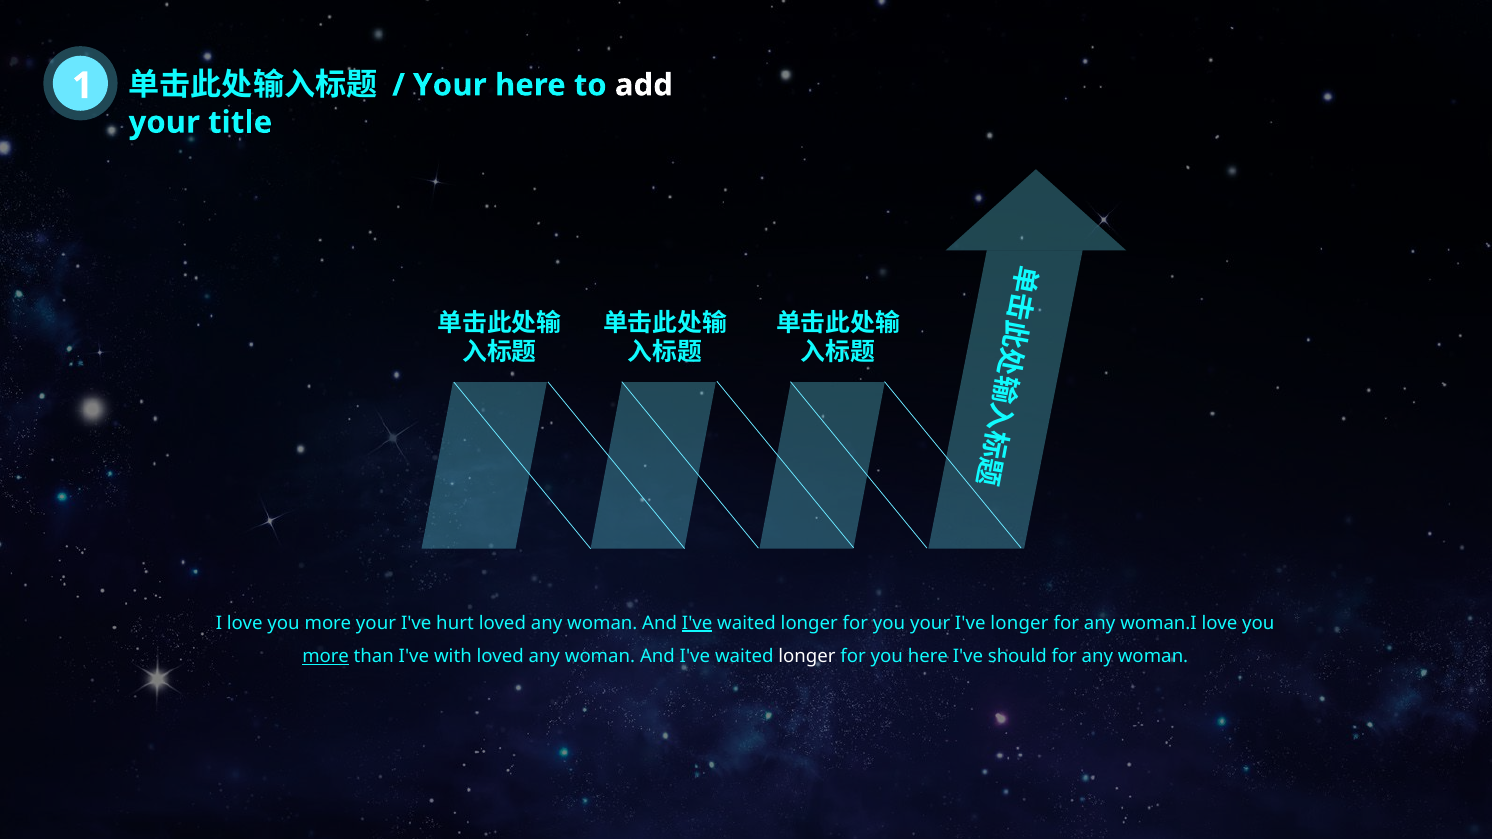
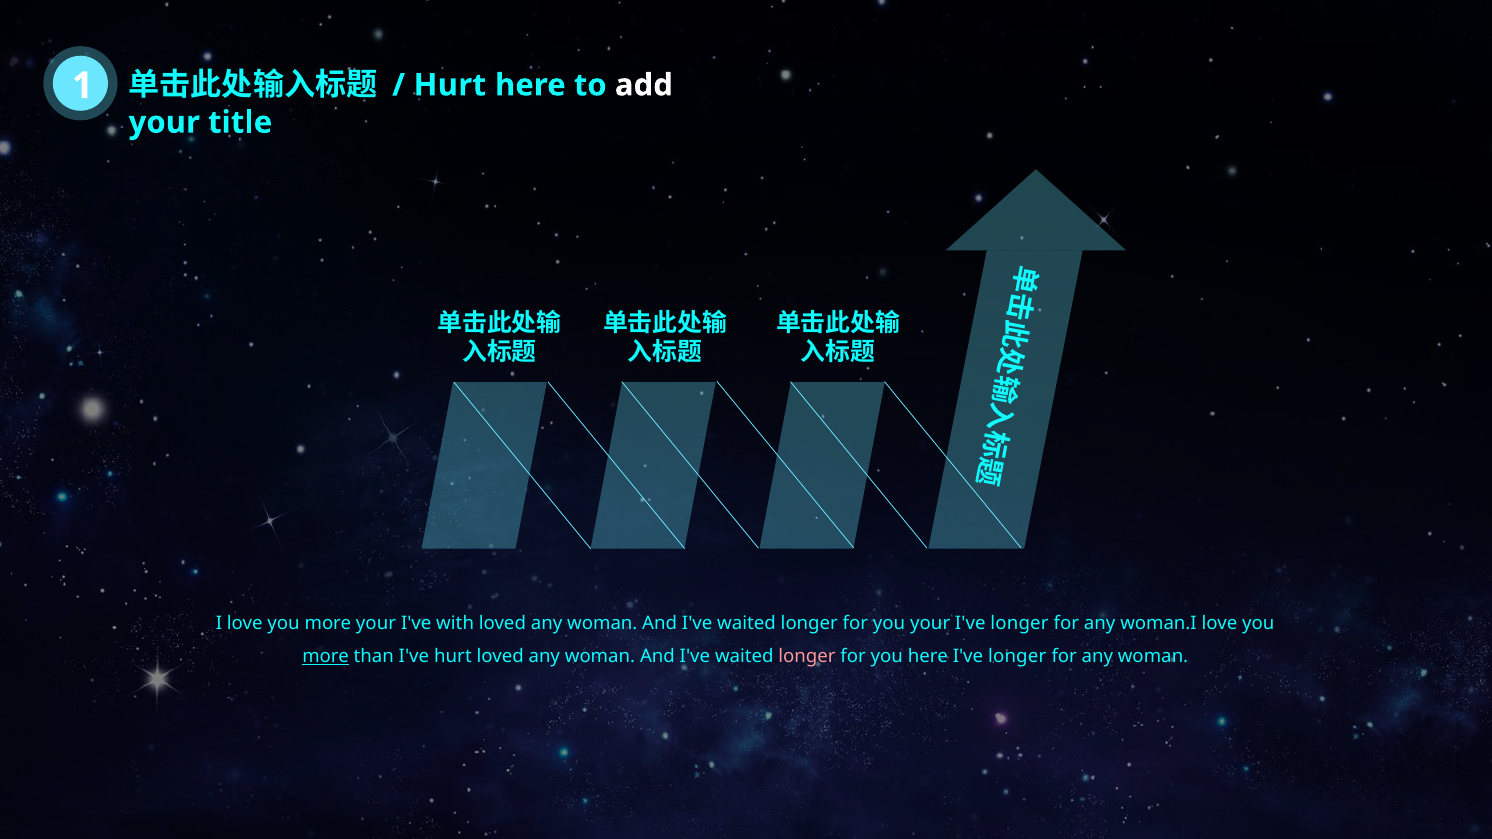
Your at (450, 85): Your -> Hurt
hurt: hurt -> with
I've at (697, 623) underline: present -> none
I've with: with -> hurt
longer at (807, 657) colour: white -> pink
should at (1017, 657): should -> longer
